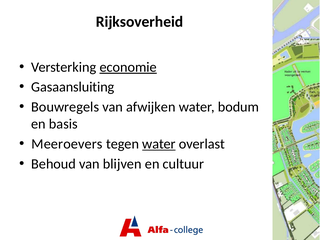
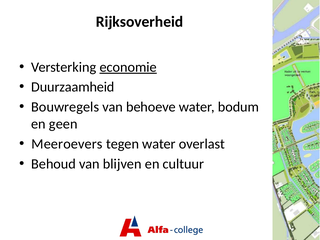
Gasaansluiting: Gasaansluiting -> Duurzaamheid
afwijken: afwijken -> behoeve
basis: basis -> geen
water at (159, 144) underline: present -> none
